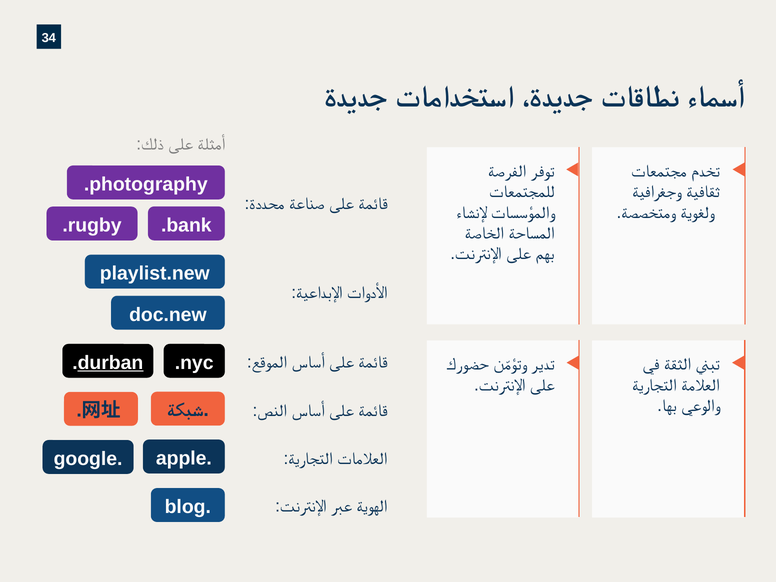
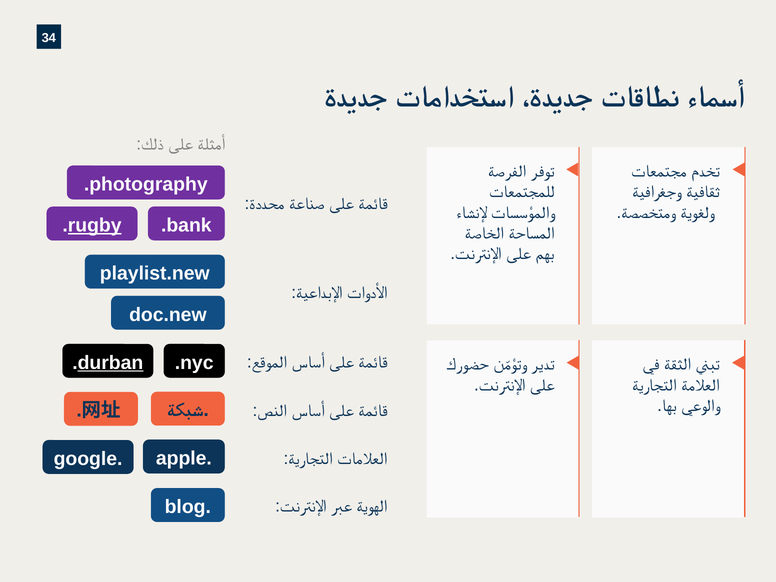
rugby underline: none -> present
